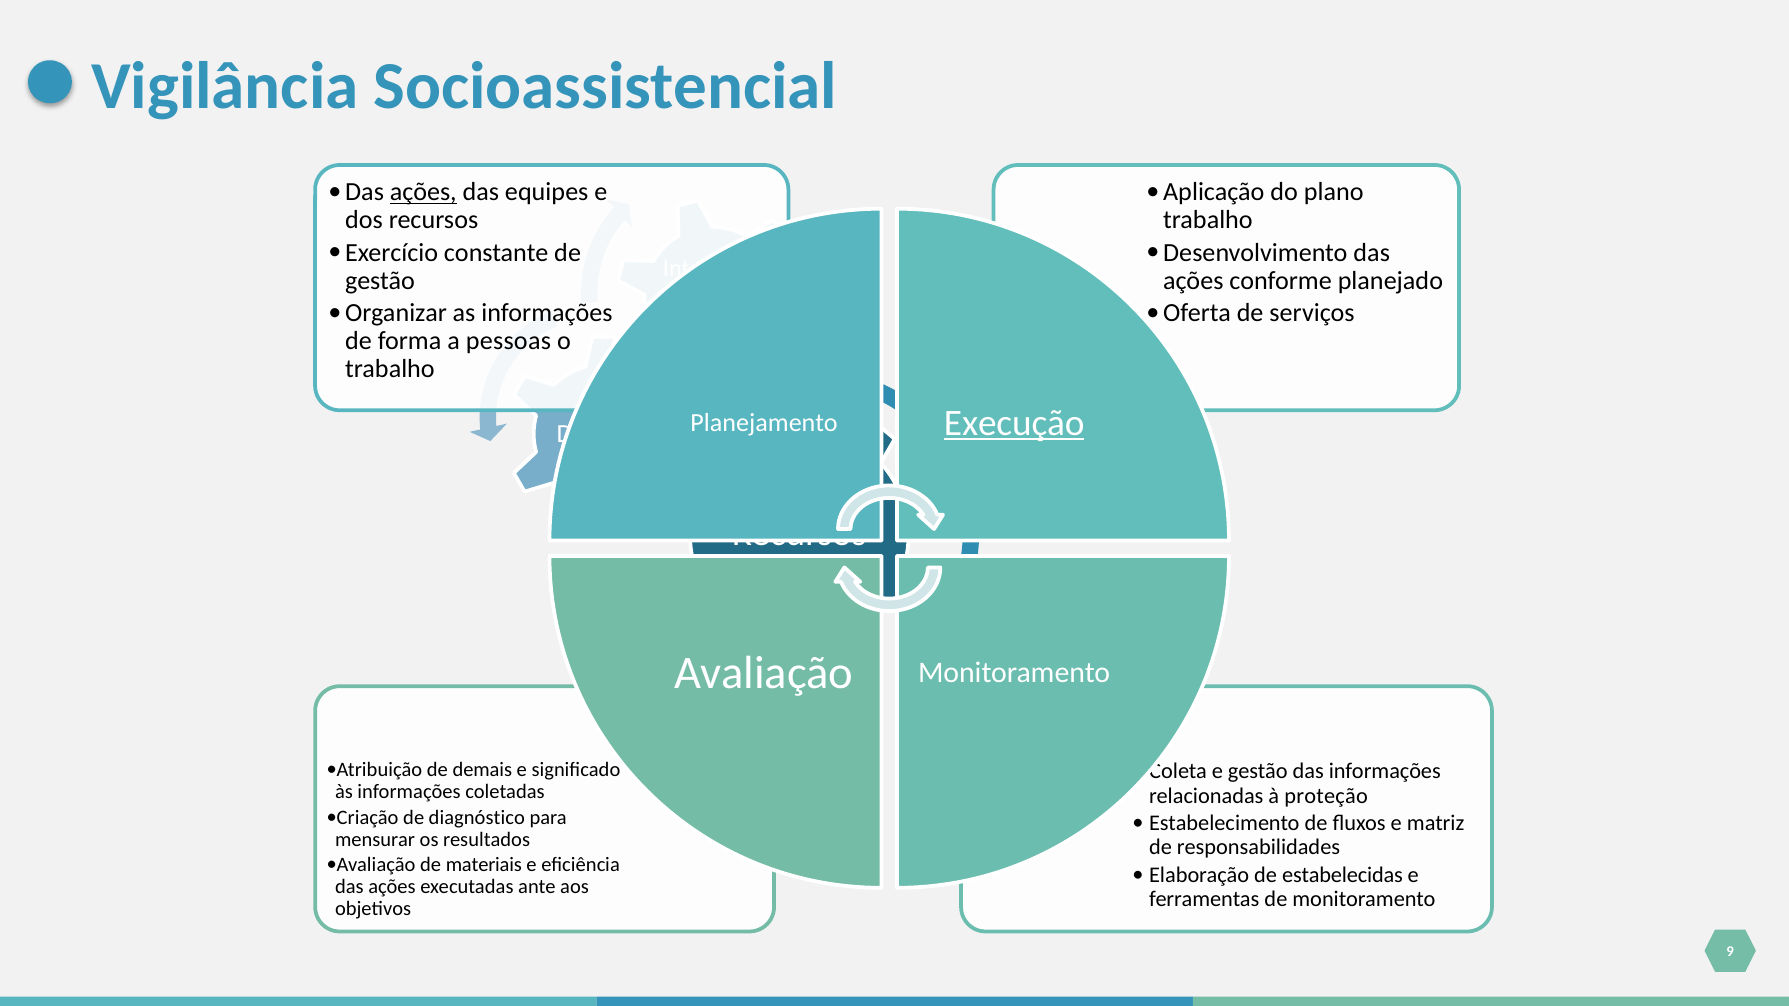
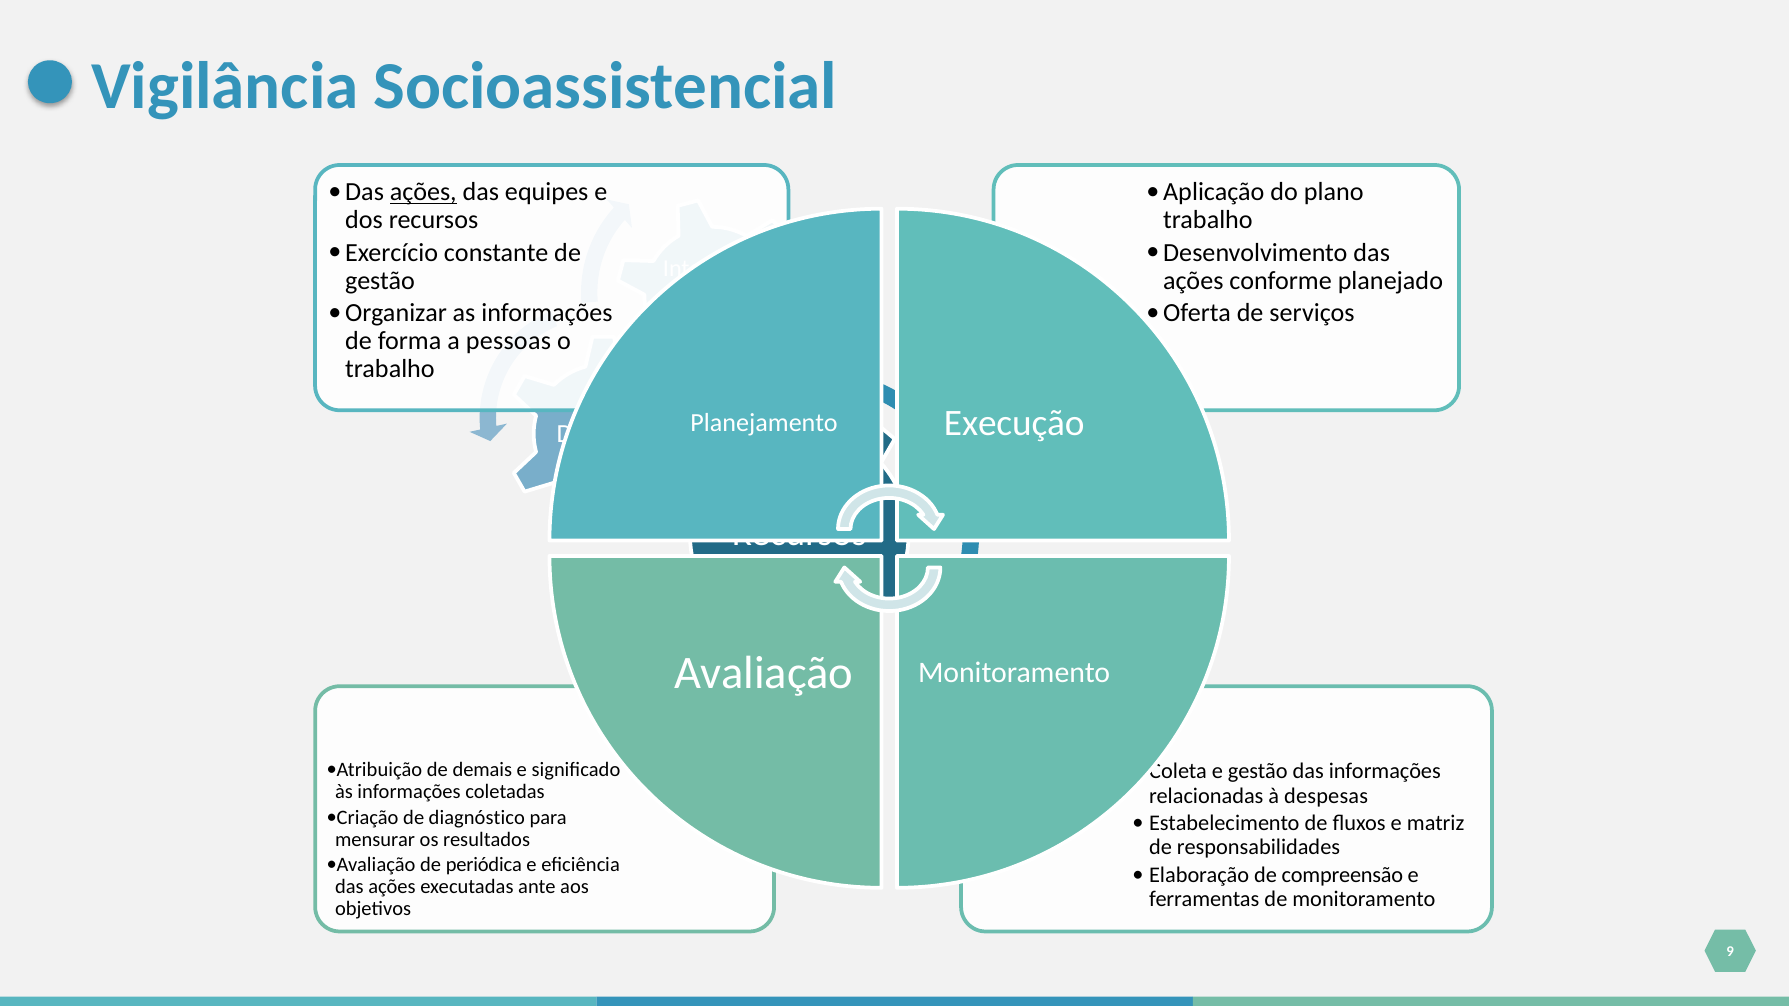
Execução underline: present -> none
proteção: proteção -> despesas
materiais: materiais -> periódica
estabelecidas: estabelecidas -> compreensão
